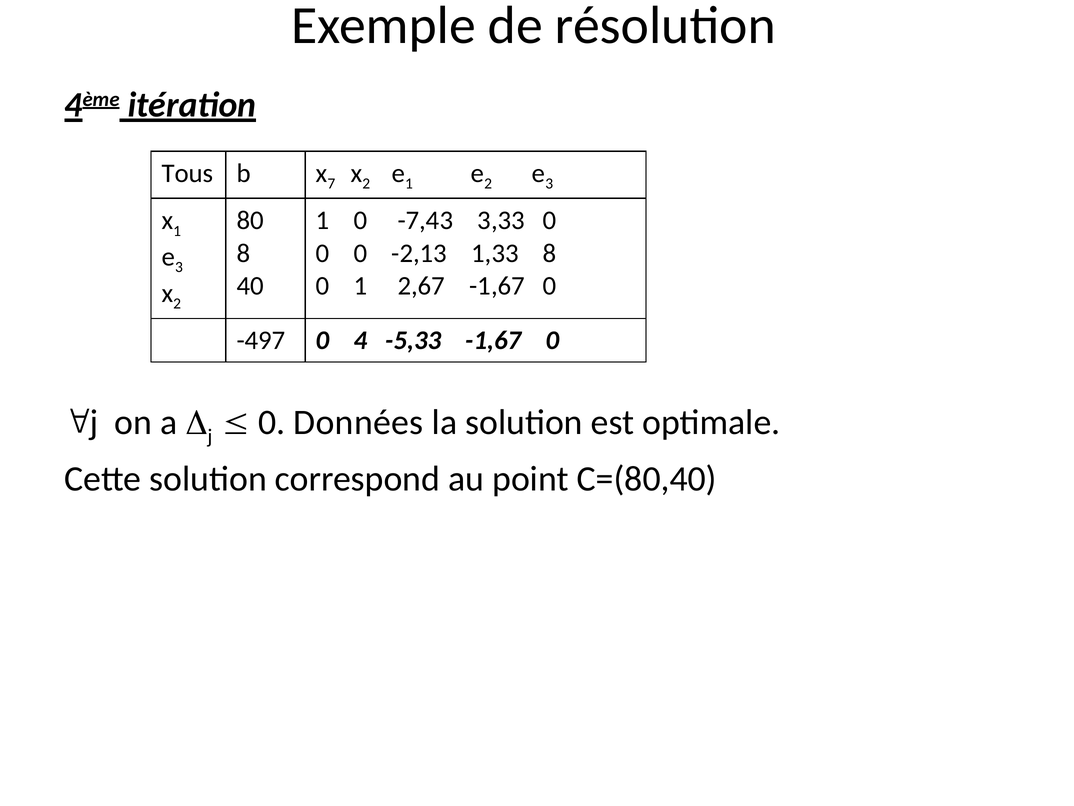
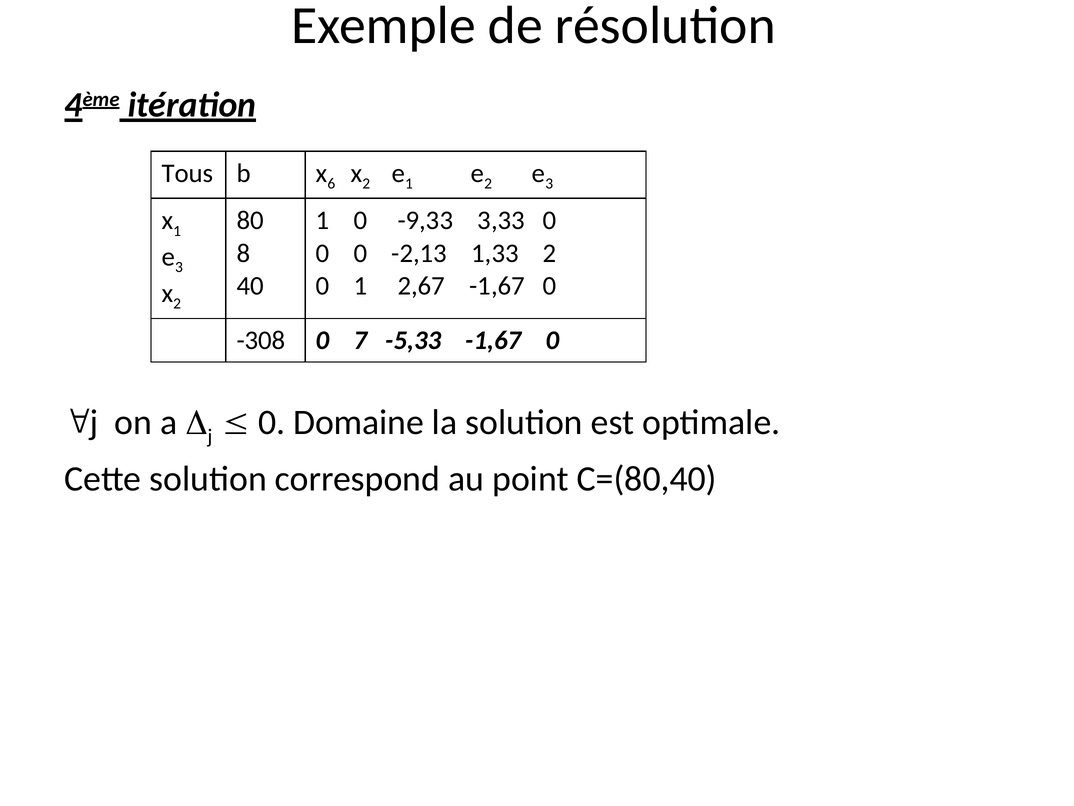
7: 7 -> 6
-7,43: -7,43 -> -9,33
1,33 8: 8 -> 2
-497: -497 -> -308
4: 4 -> 7
Données: Données -> Domaine
